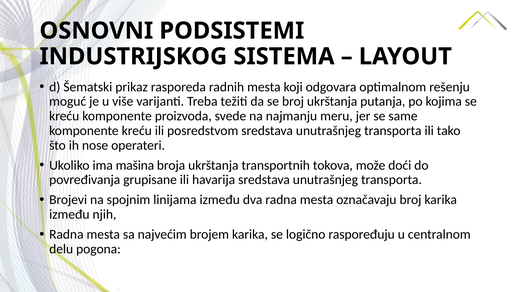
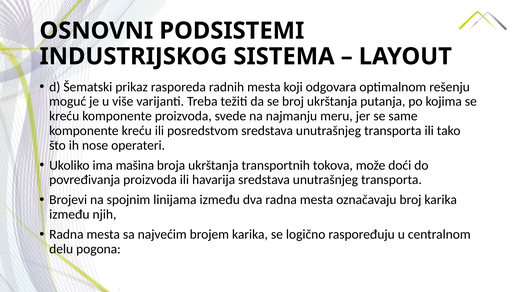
povređivanja grupisane: grupisane -> proizvoda
